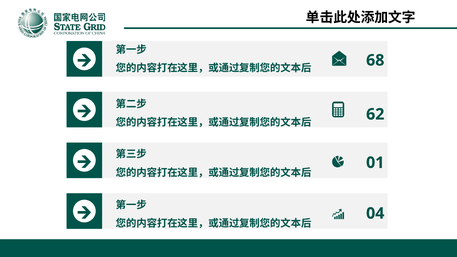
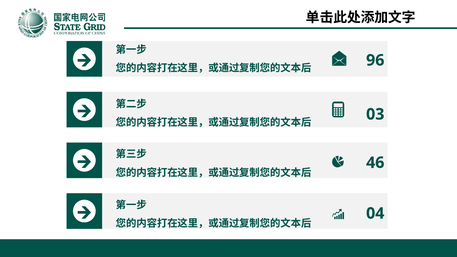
68: 68 -> 96
62: 62 -> 03
01: 01 -> 46
